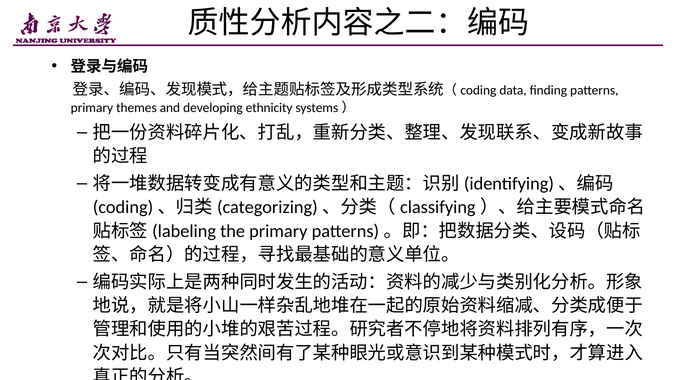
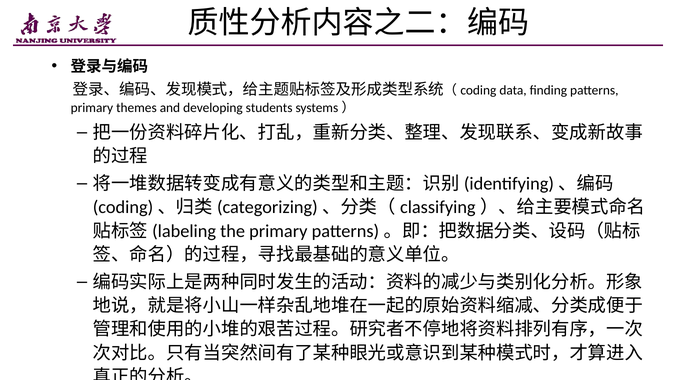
ethnicity: ethnicity -> students
